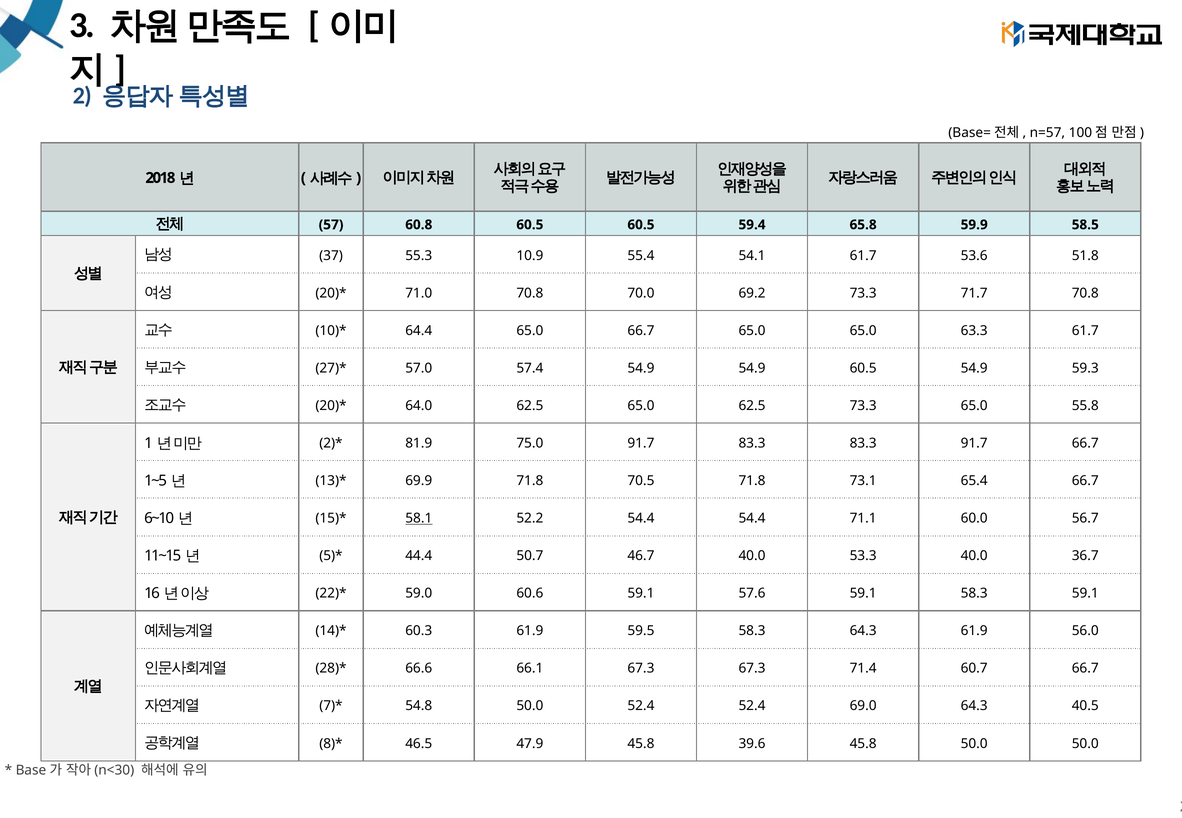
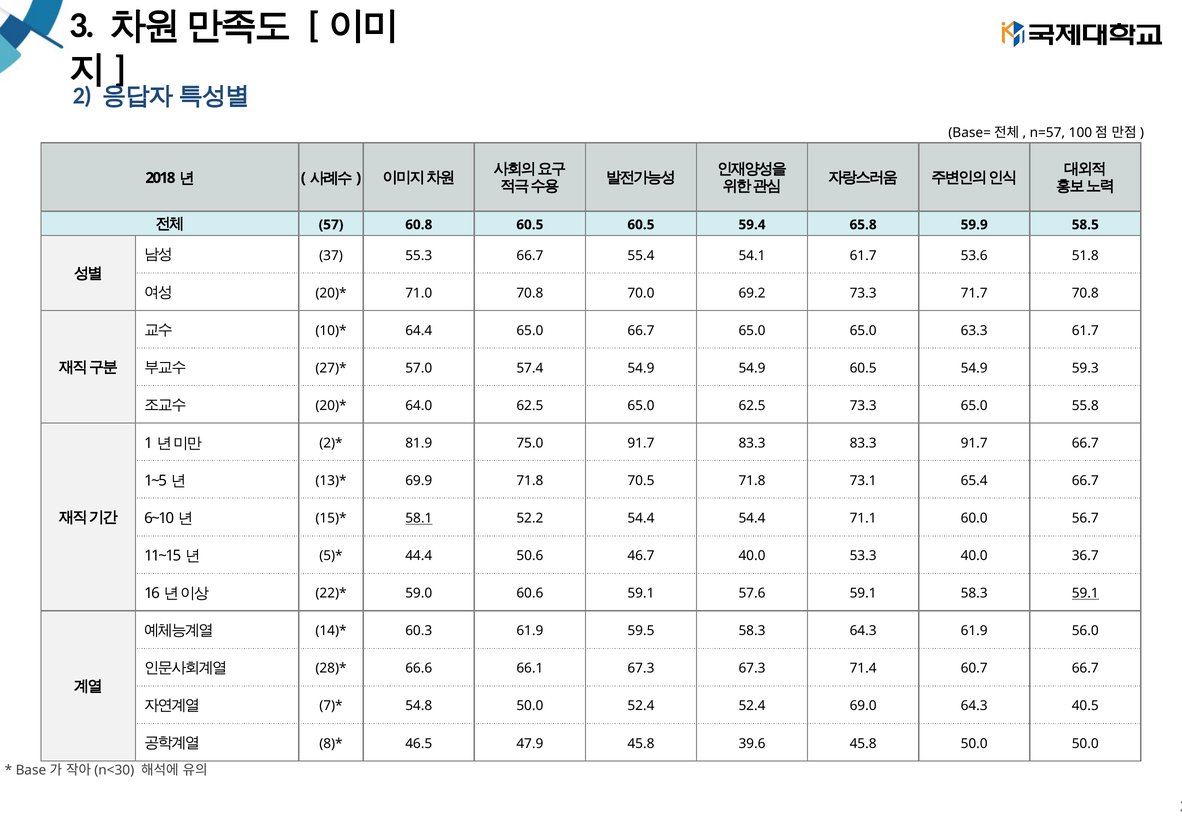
55.3 10.9: 10.9 -> 66.7
50.7: 50.7 -> 50.6
59.1 at (1085, 594) underline: none -> present
